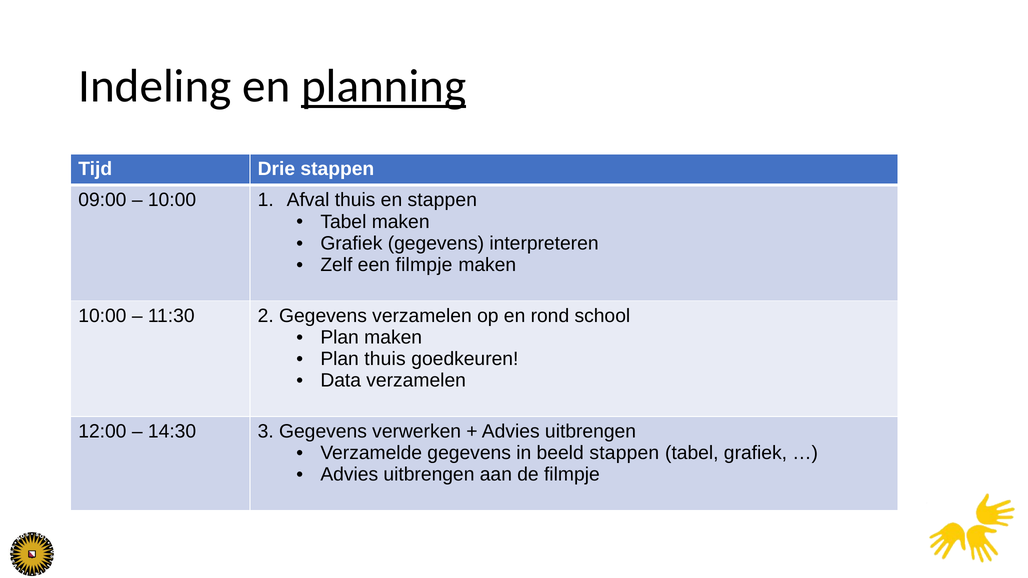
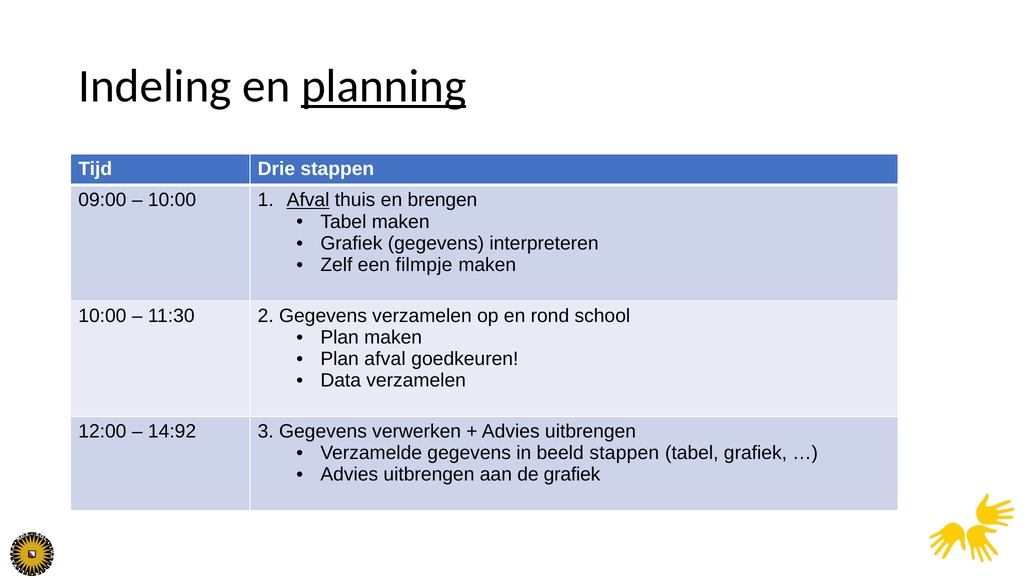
Afval at (308, 200) underline: none -> present
en stappen: stappen -> brengen
Plan thuis: thuis -> afval
14:30: 14:30 -> 14:92
de filmpje: filmpje -> grafiek
